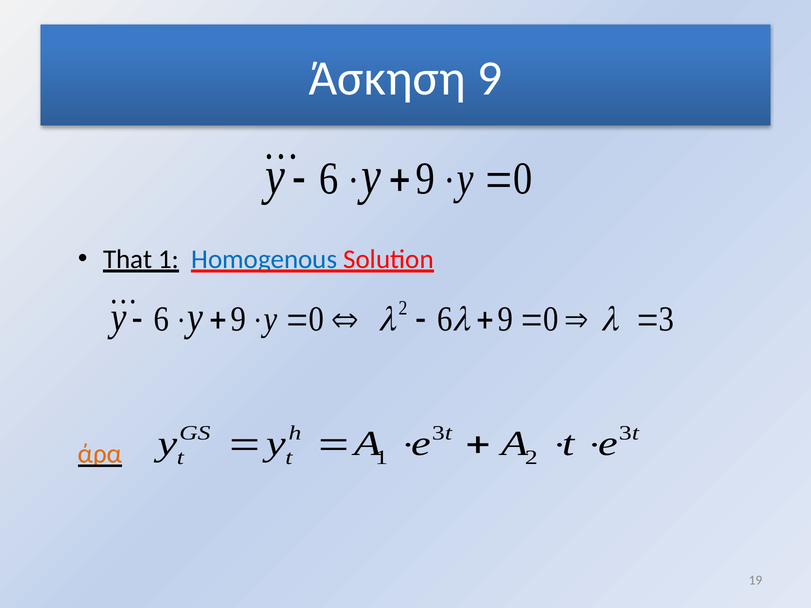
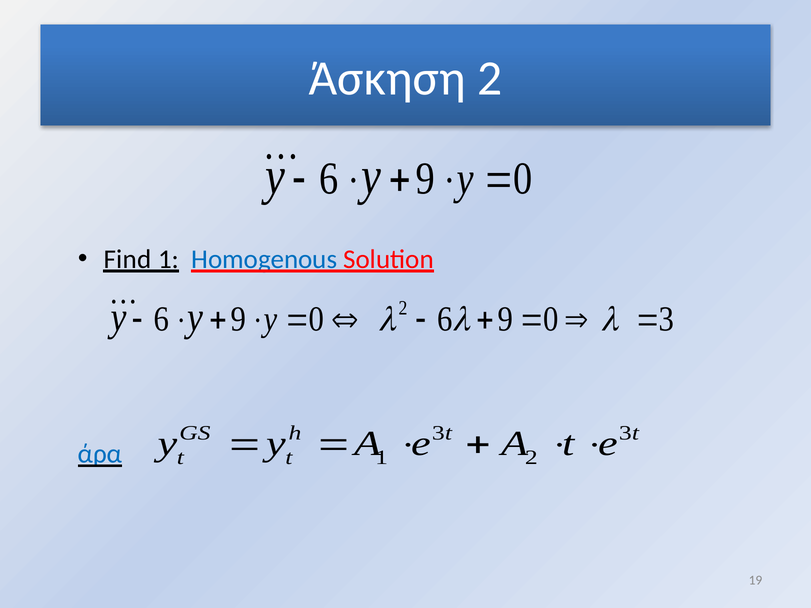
Άσκηση 9: 9 -> 2
That: That -> Find
άρα colour: orange -> blue
